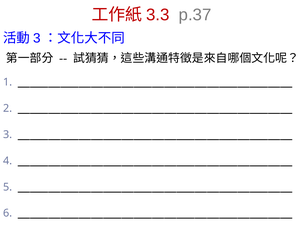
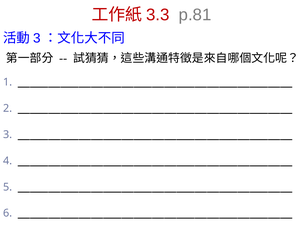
p.37: p.37 -> p.81
